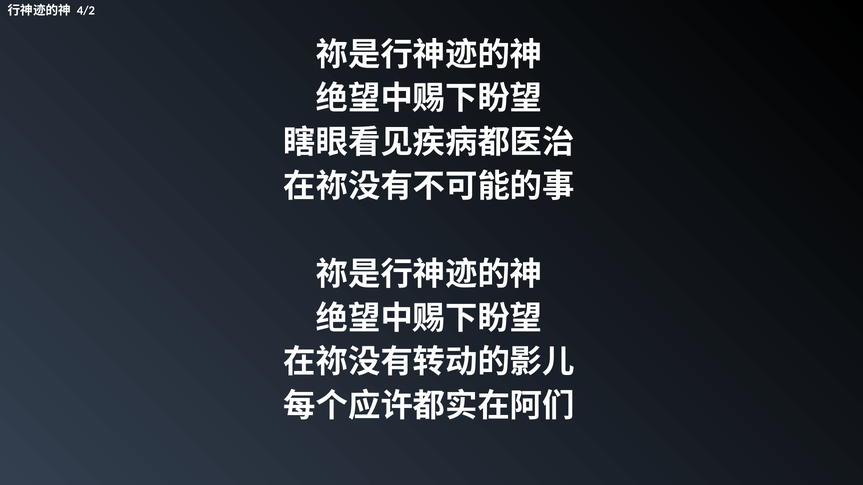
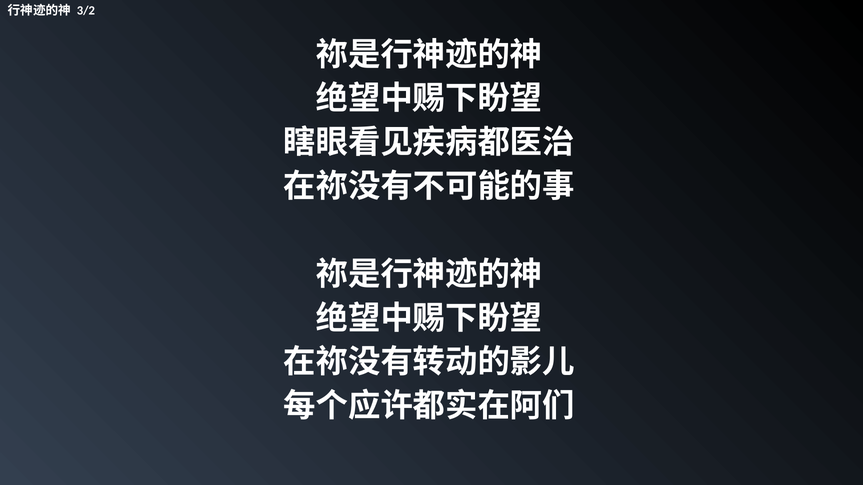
4/2: 4/2 -> 3/2
